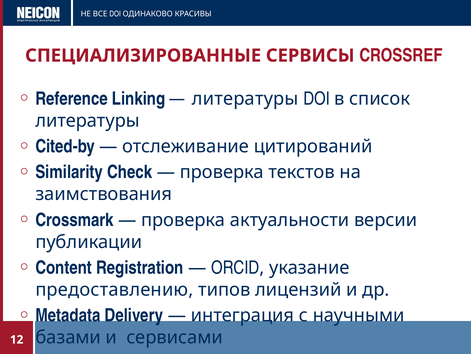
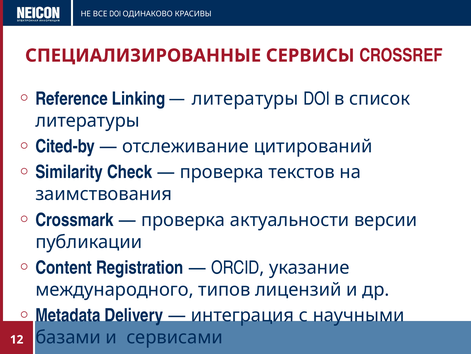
предоставлению: предоставлению -> международного
